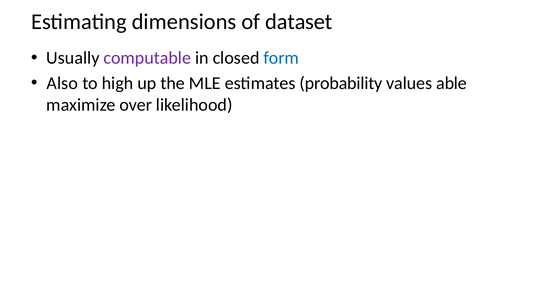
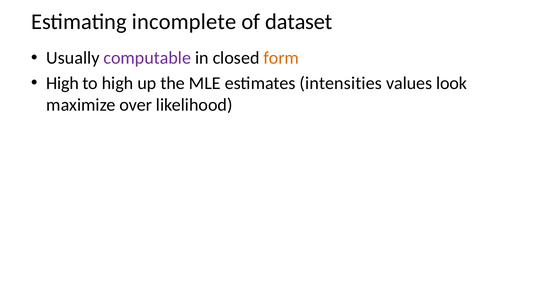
dimensions: dimensions -> incomplete
form colour: blue -> orange
Also at (62, 83): Also -> High
probability: probability -> intensities
able: able -> look
